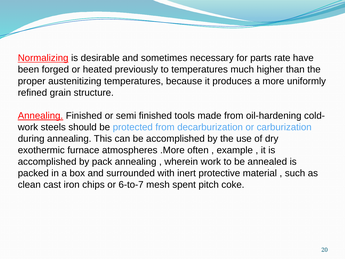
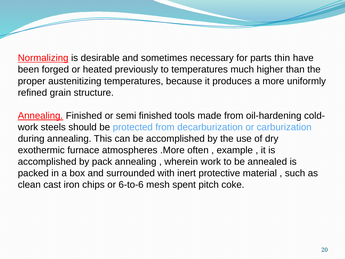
rate: rate -> thin
6-to-7: 6-to-7 -> 6-to-6
